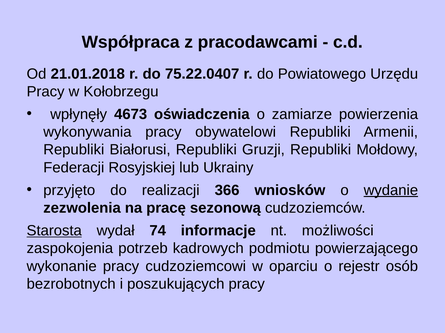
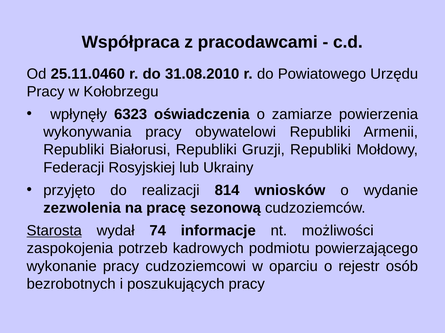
21.01.2018: 21.01.2018 -> 25.11.0460
75.22.0407: 75.22.0407 -> 31.08.2010
4673: 4673 -> 6323
366: 366 -> 814
wydanie underline: present -> none
